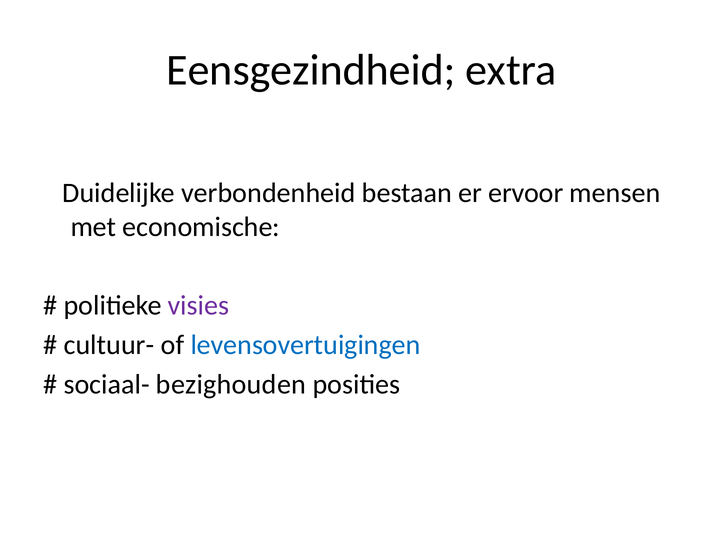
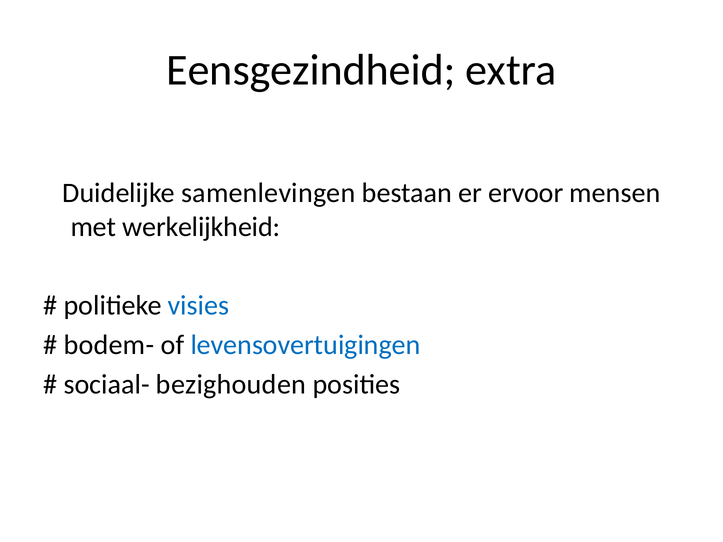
verbondenheid: verbondenheid -> samenlevingen
economische: economische -> werkelijkheid
visies colour: purple -> blue
cultuur-: cultuur- -> bodem-
